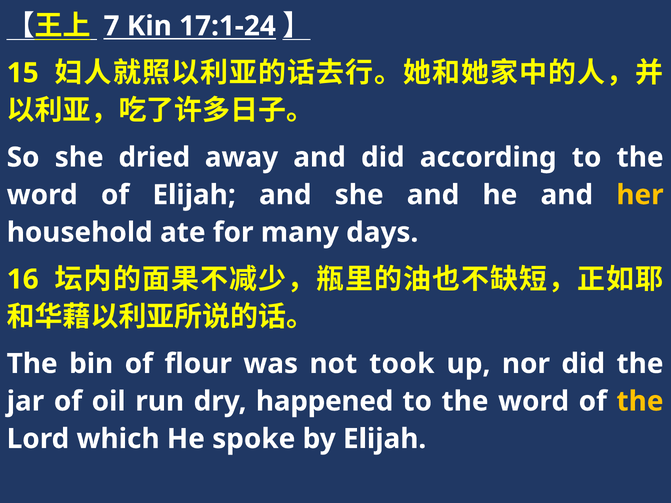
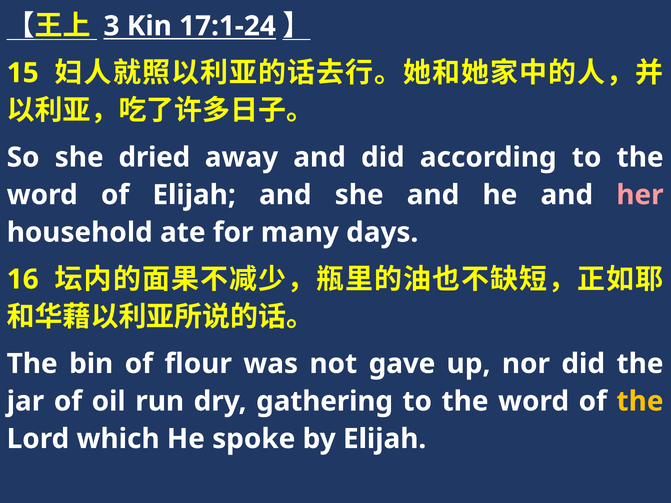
7: 7 -> 3
her colour: yellow -> pink
took: took -> gave
happened: happened -> gathering
